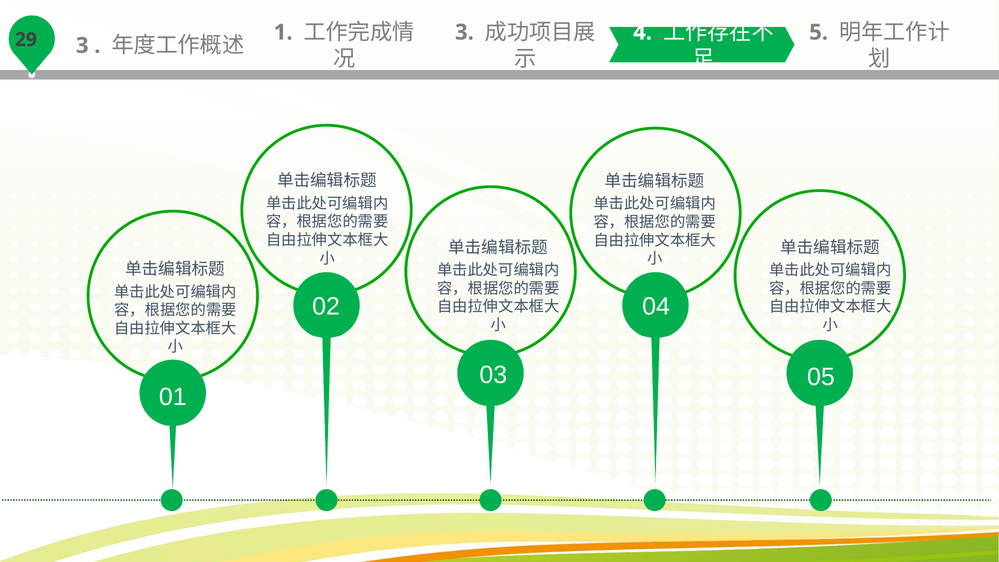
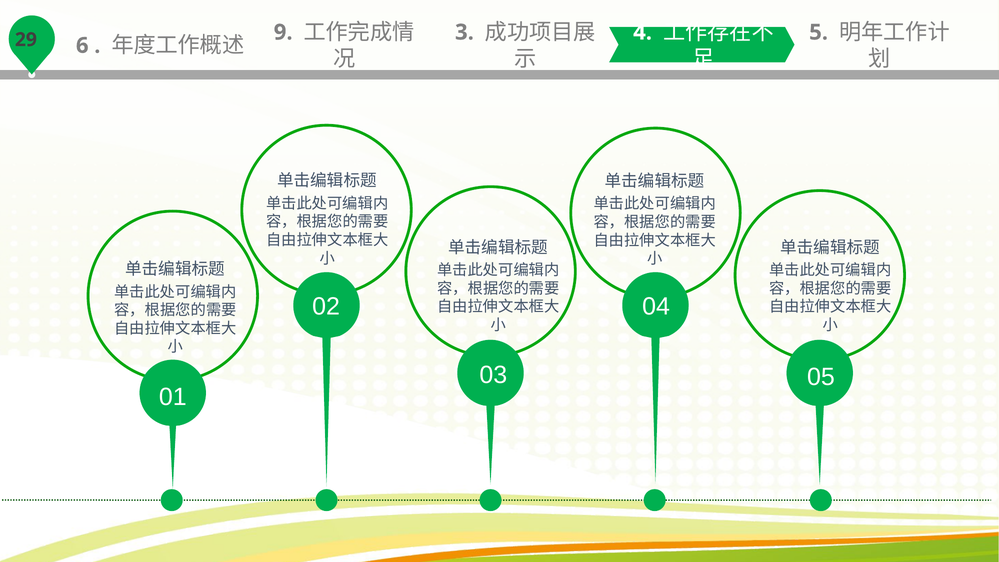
3 at (82, 46): 3 -> 6
1: 1 -> 9
